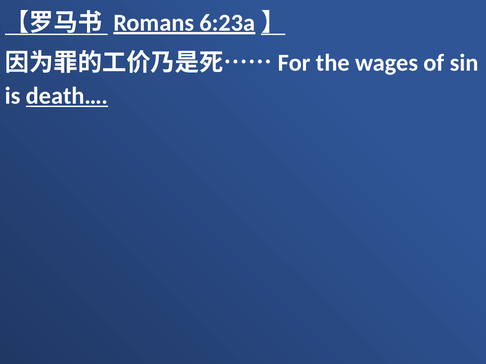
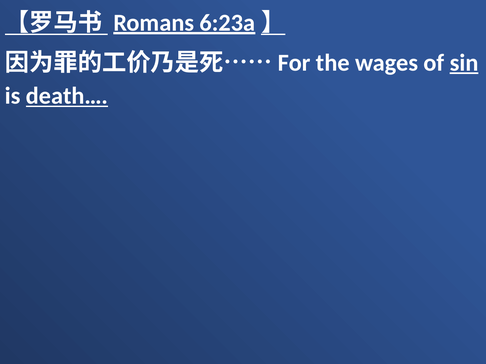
sin underline: none -> present
